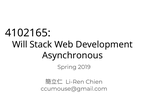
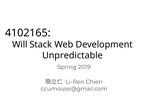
Asynchronous: Asynchronous -> Unpredictable
